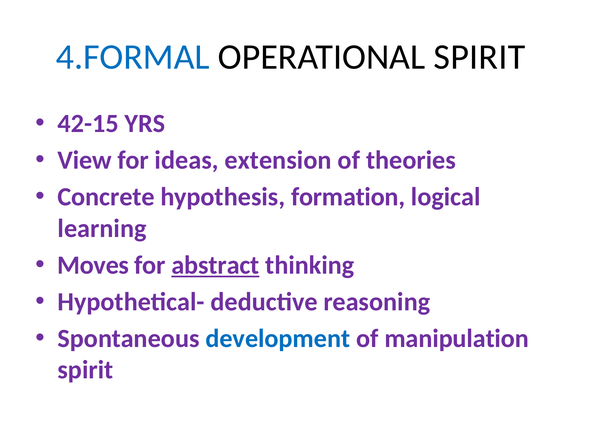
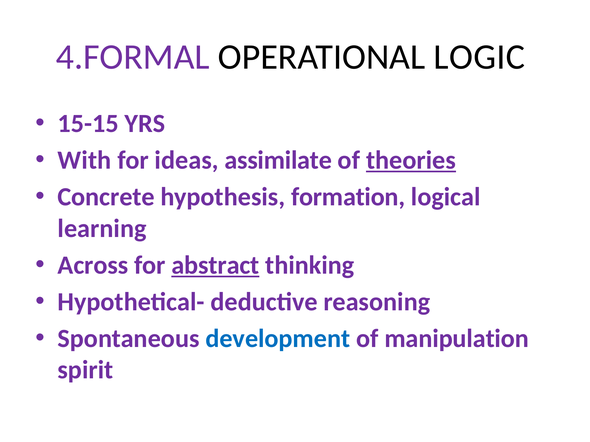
4.FORMAL colour: blue -> purple
OPERATIONAL SPIRIT: SPIRIT -> LOGIC
42-15: 42-15 -> 15-15
View: View -> With
extension: extension -> assimilate
theories underline: none -> present
Moves: Moves -> Across
